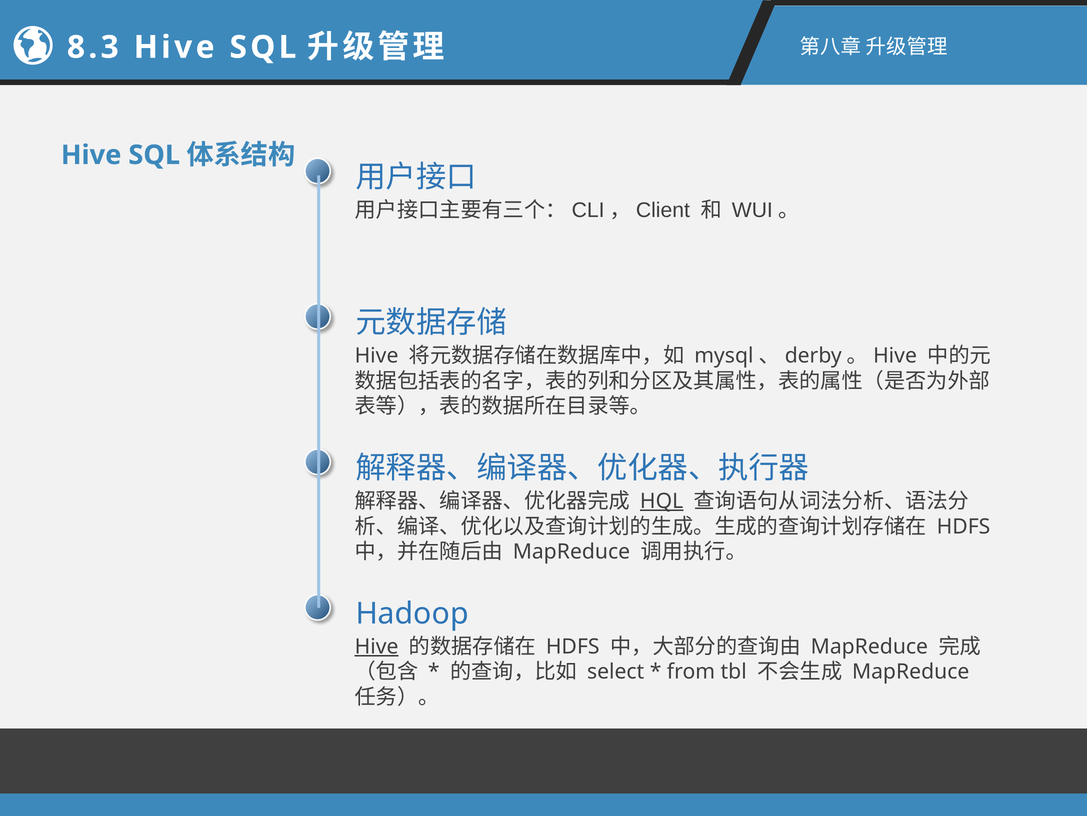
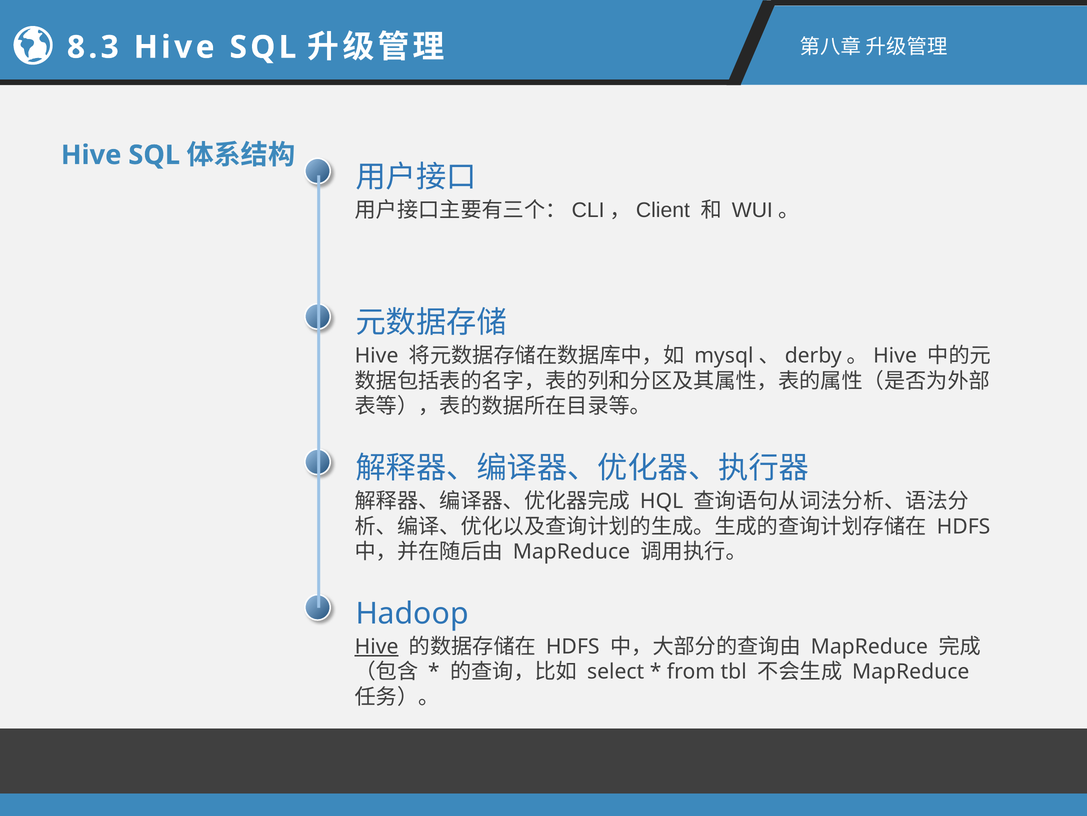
HQL underline: present -> none
